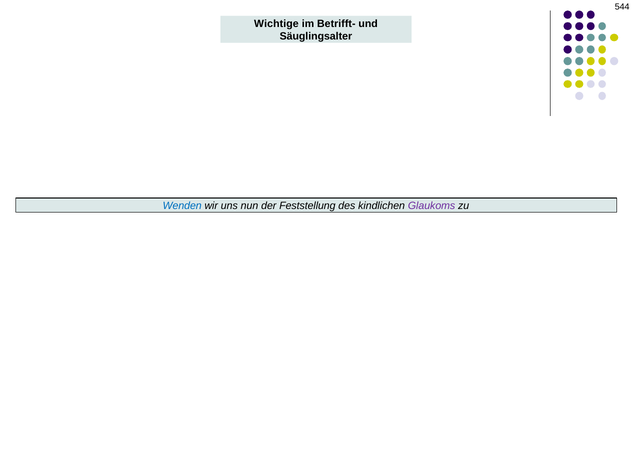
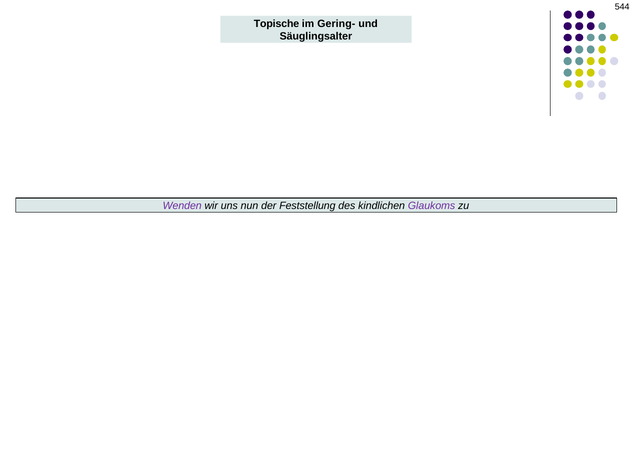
Wichtige: Wichtige -> Topische
Betrifft-: Betrifft- -> Gering-
Wenden colour: blue -> purple
